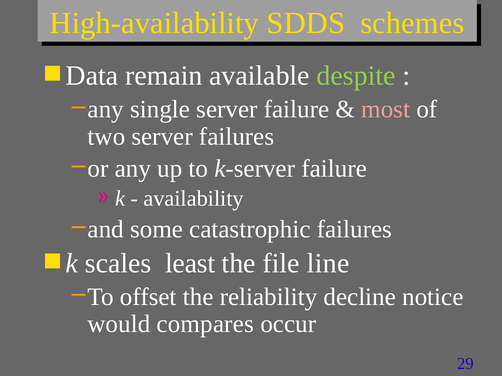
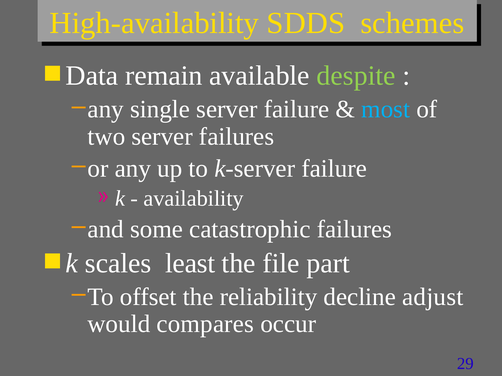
most colour: pink -> light blue
line: line -> part
notice: notice -> adjust
